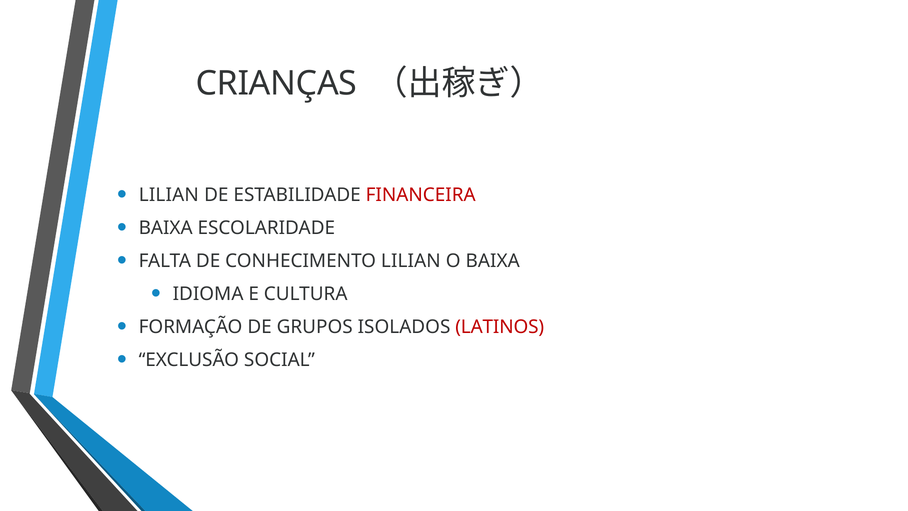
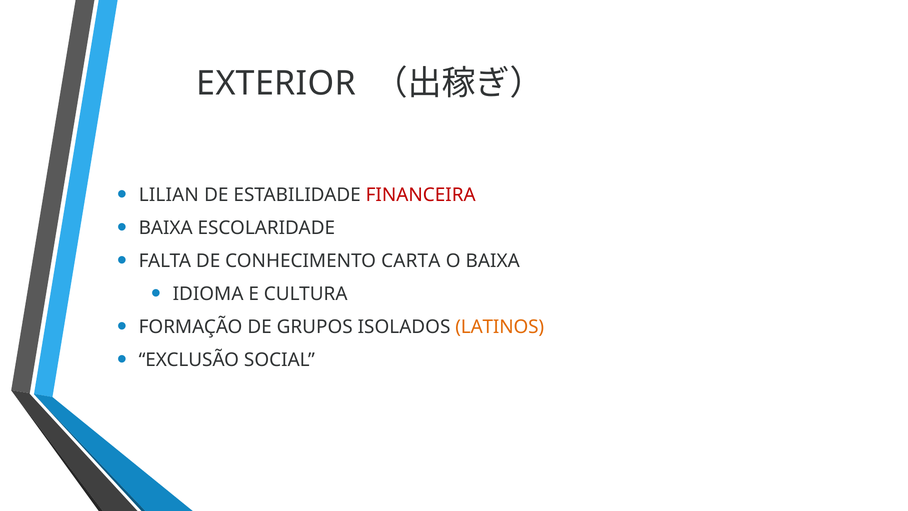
CRIANÇAS: CRIANÇAS -> EXTERIOR
CONHECIMENTO LILIAN: LILIAN -> CARTA
LATINOS colour: red -> orange
